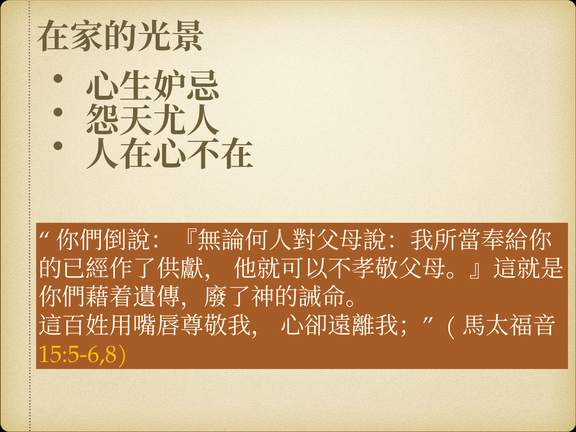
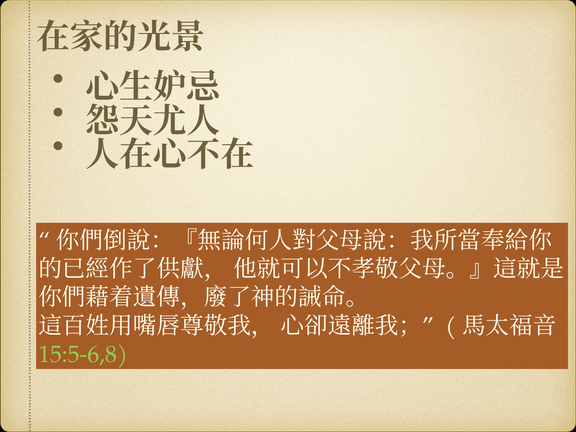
15:5-6,8 colour: yellow -> light green
